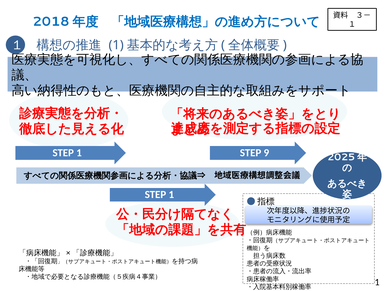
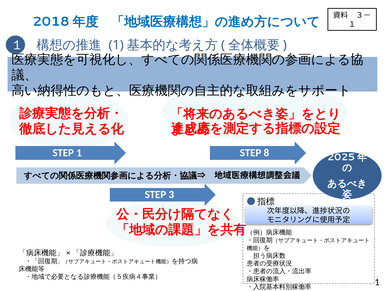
9: 9 -> 8
1 at (171, 195): 1 -> 3
